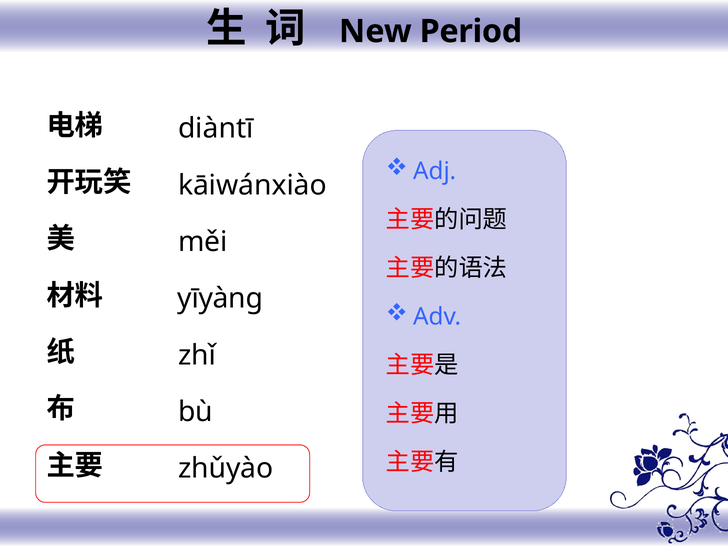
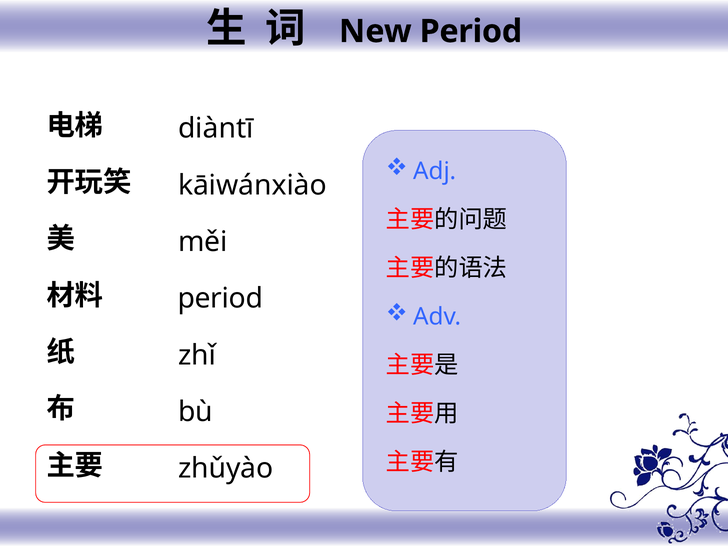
yīyànɡ at (220, 299): yīyànɡ -> period
